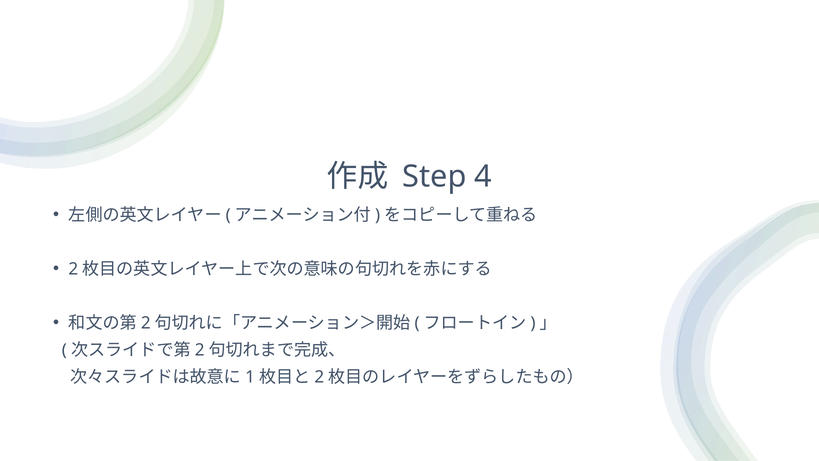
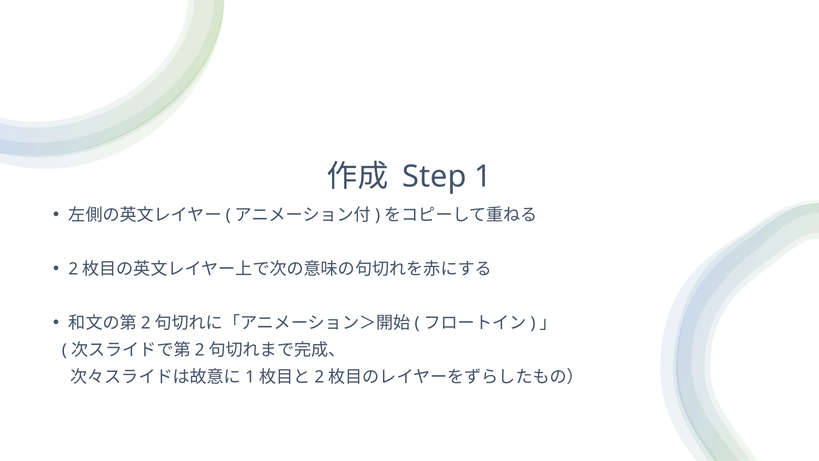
Step 4: 4 -> 1
